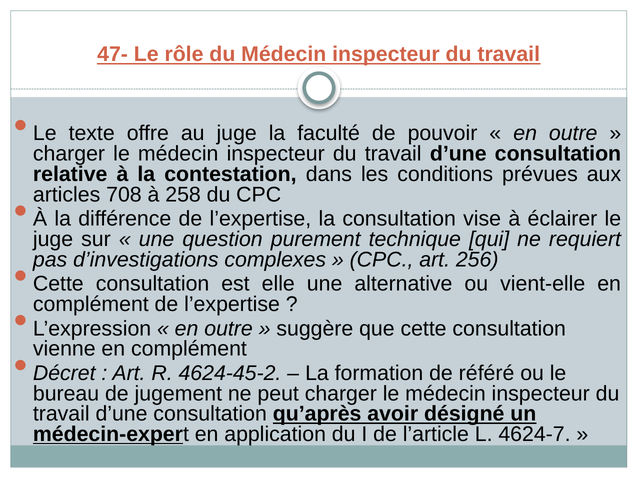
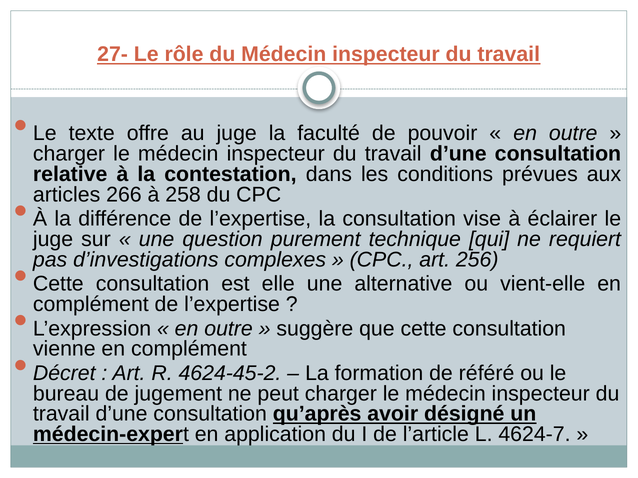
47-: 47- -> 27-
708: 708 -> 266
